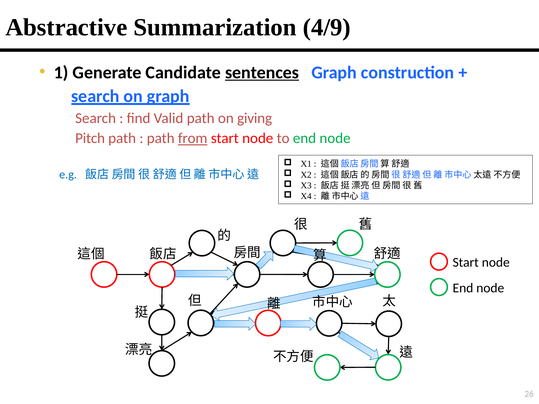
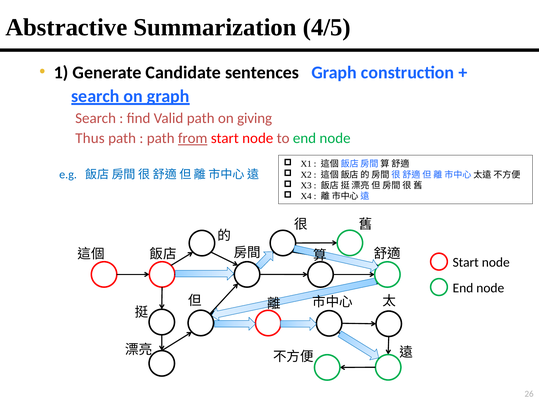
4/9: 4/9 -> 4/5
sentences underline: present -> none
Pitch: Pitch -> Thus
